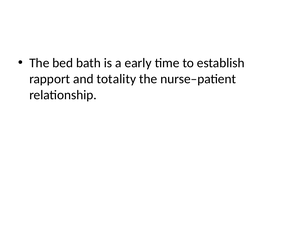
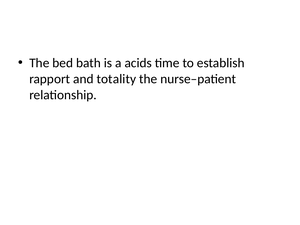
early: early -> acids
